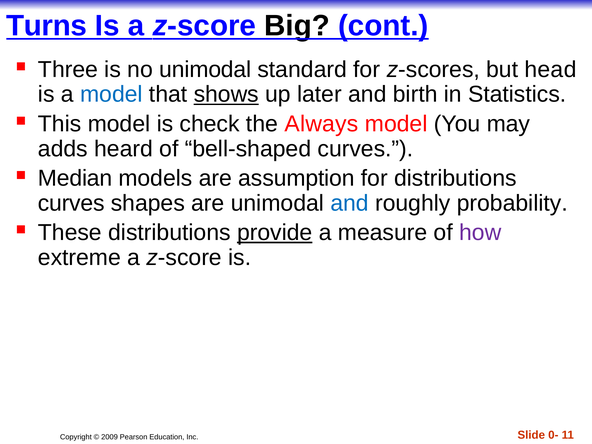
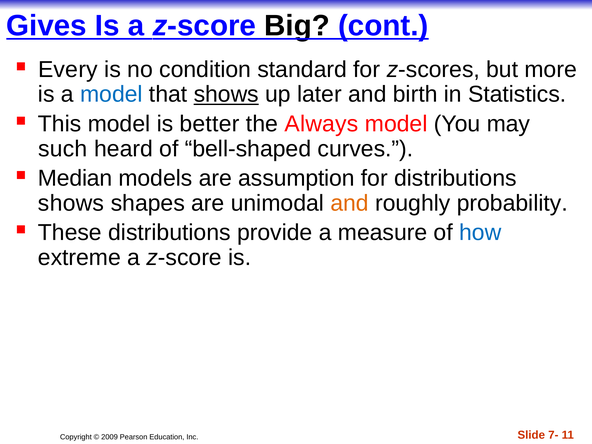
Turns: Turns -> Gives
Three: Three -> Every
no unimodal: unimodal -> condition
head: head -> more
check: check -> better
adds: adds -> such
curves at (71, 203): curves -> shows
and at (350, 203) colour: blue -> orange
provide underline: present -> none
how colour: purple -> blue
0-: 0- -> 7-
